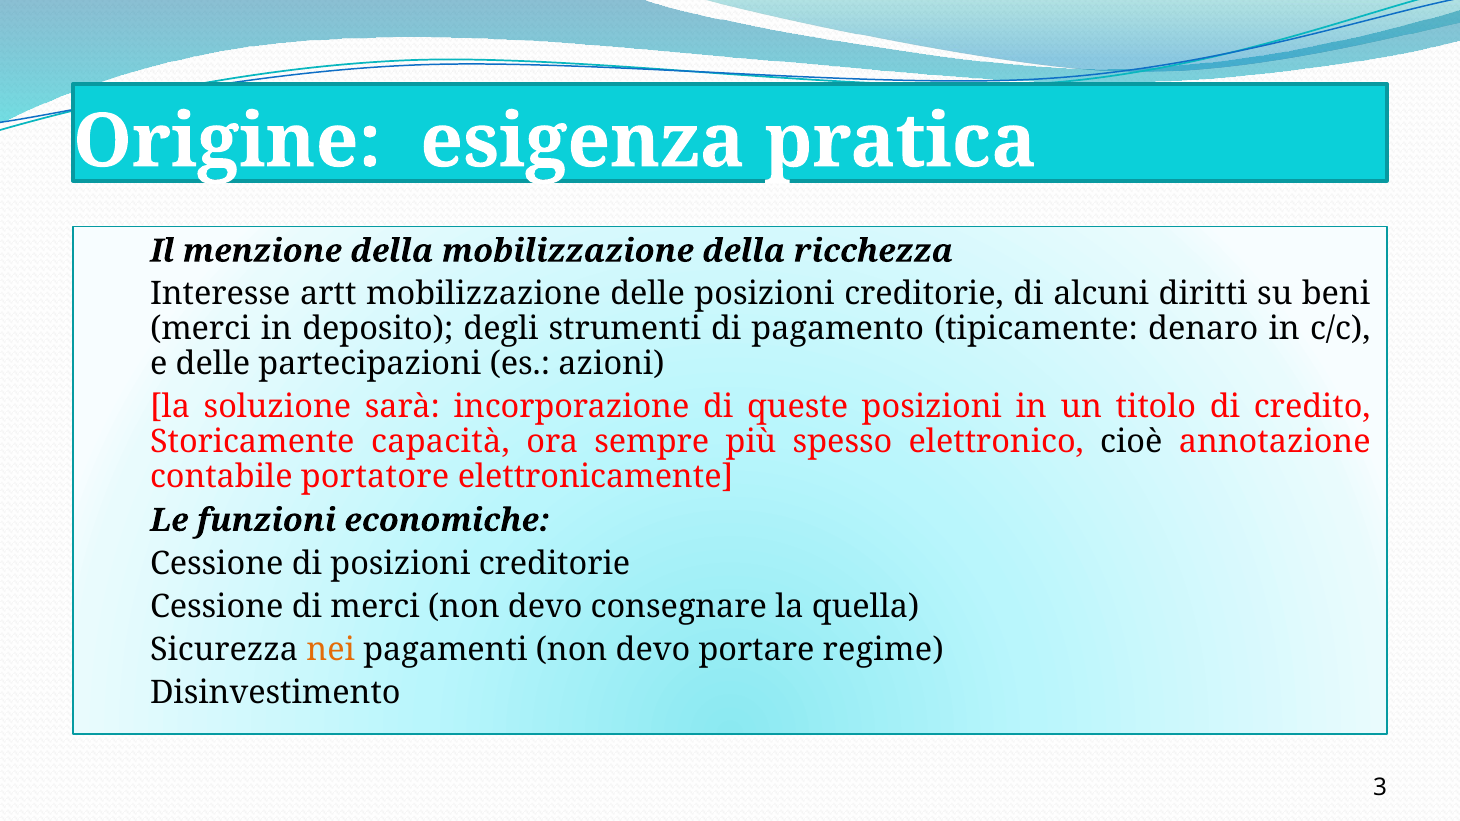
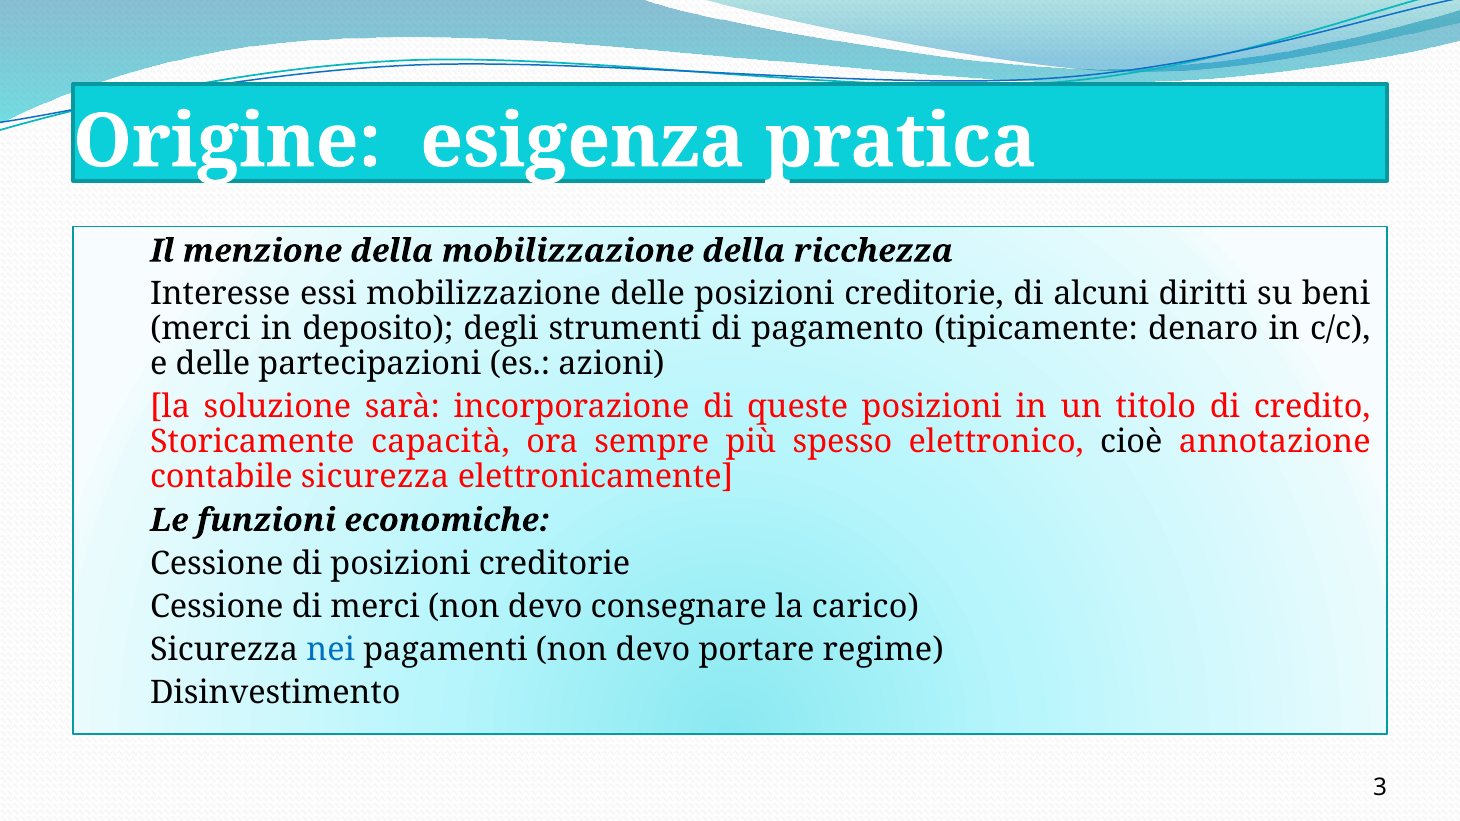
artt: artt -> essi
contabile portatore: portatore -> sicurezza
quella: quella -> carico
nei colour: orange -> blue
